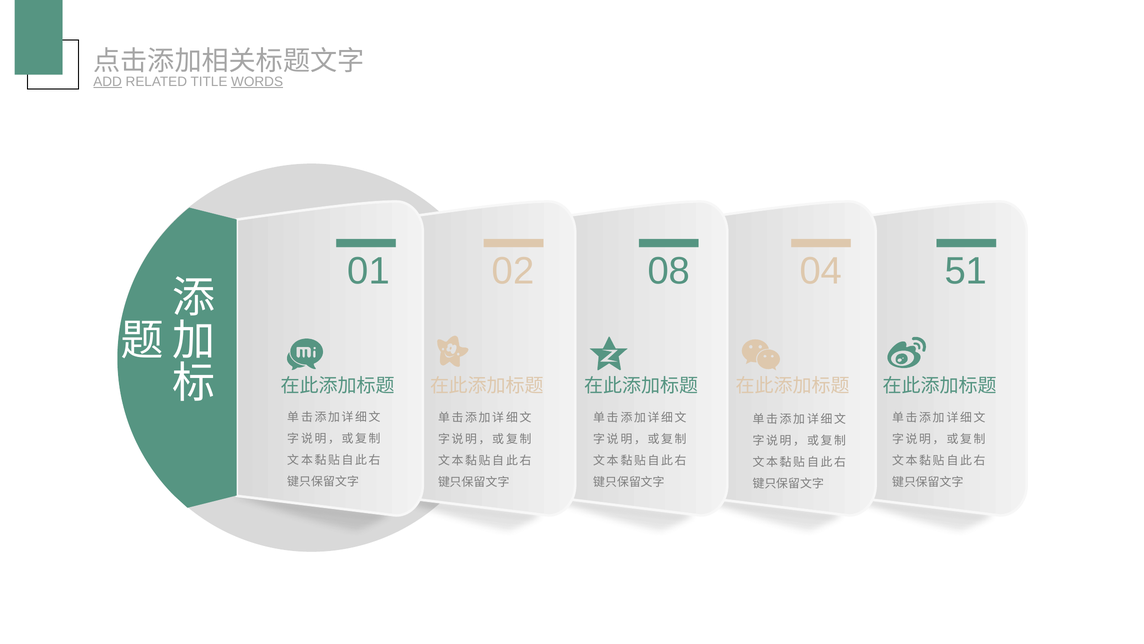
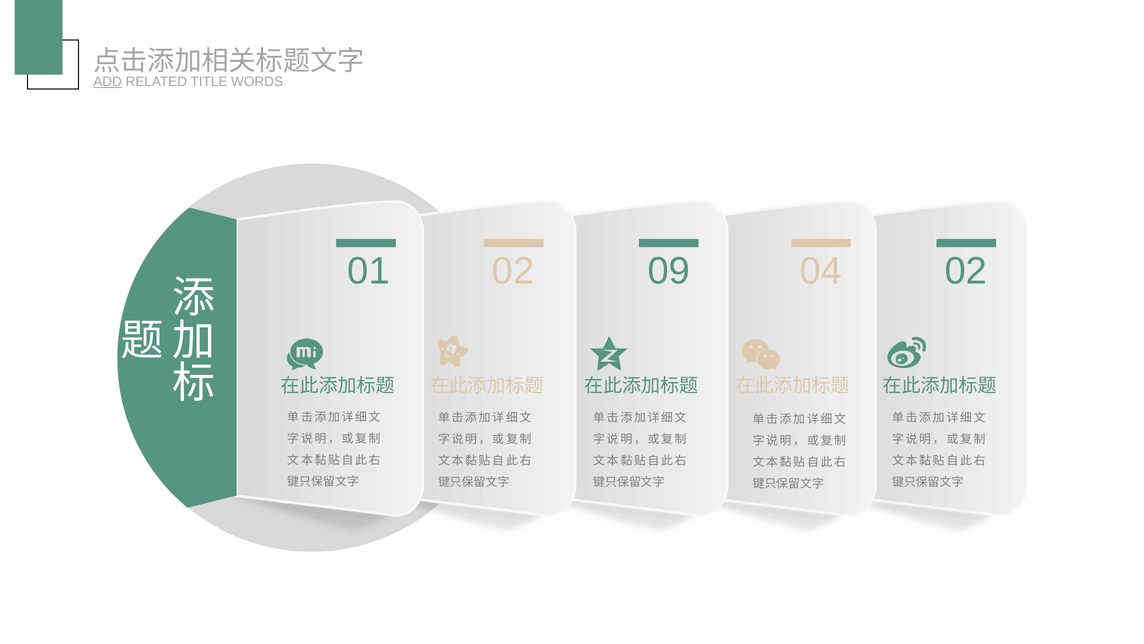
WORDS underline: present -> none
08: 08 -> 09
04 51: 51 -> 02
